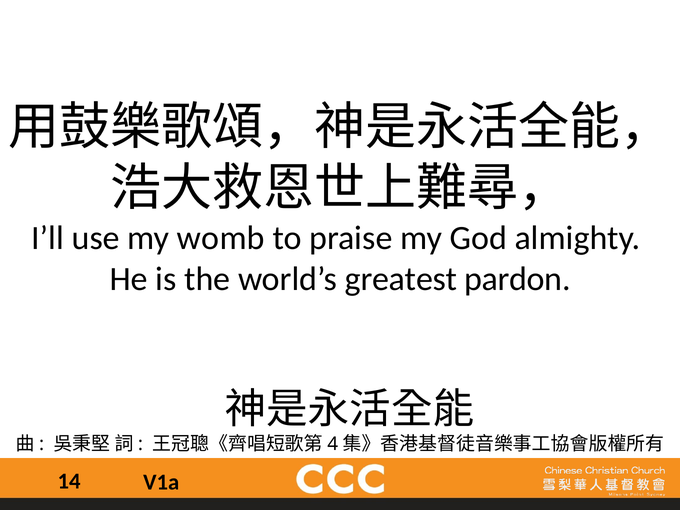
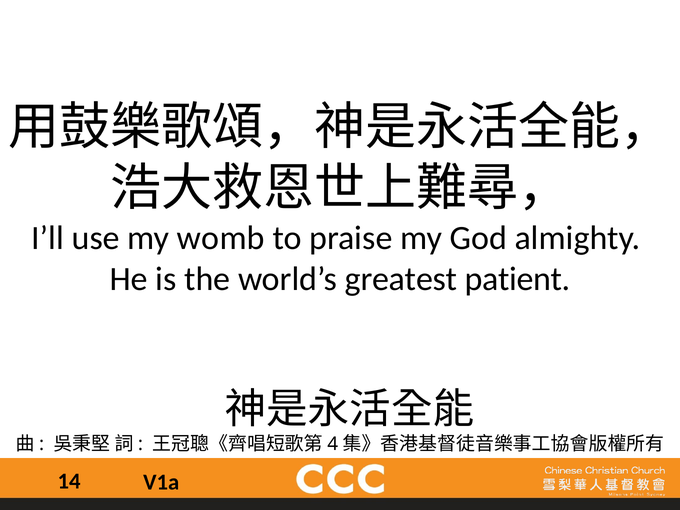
pardon: pardon -> patient
